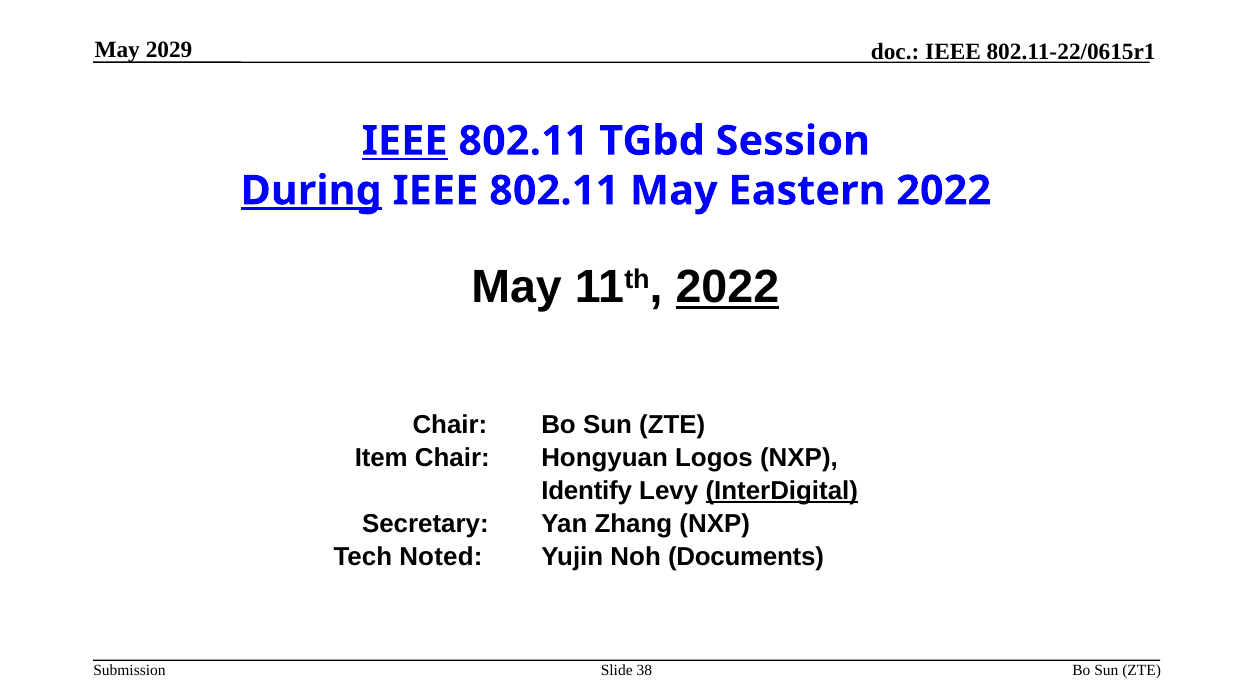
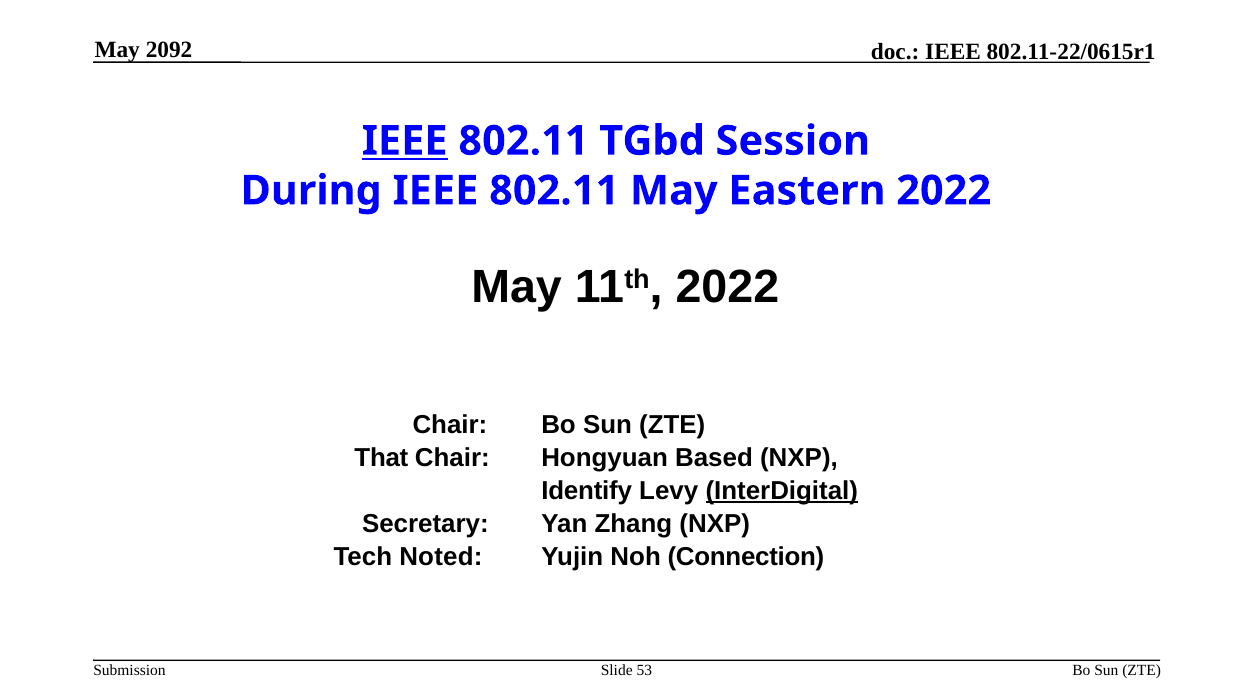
2029: 2029 -> 2092
During underline: present -> none
2022 at (727, 287) underline: present -> none
Item: Item -> That
Logos: Logos -> Based
Documents: Documents -> Connection
38: 38 -> 53
